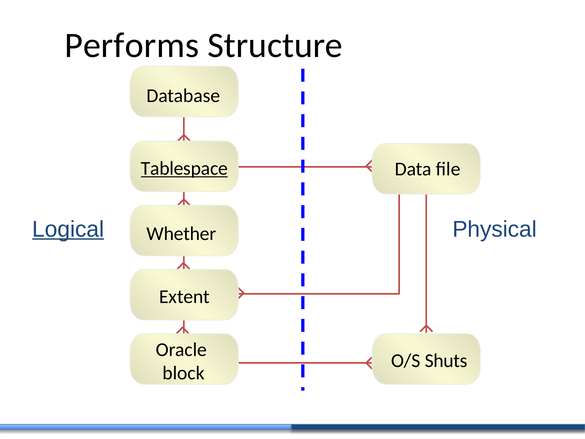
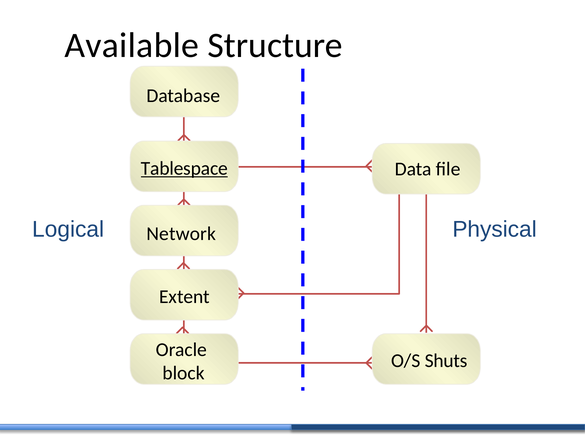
Performs: Performs -> Available
Logical underline: present -> none
Whether: Whether -> Network
